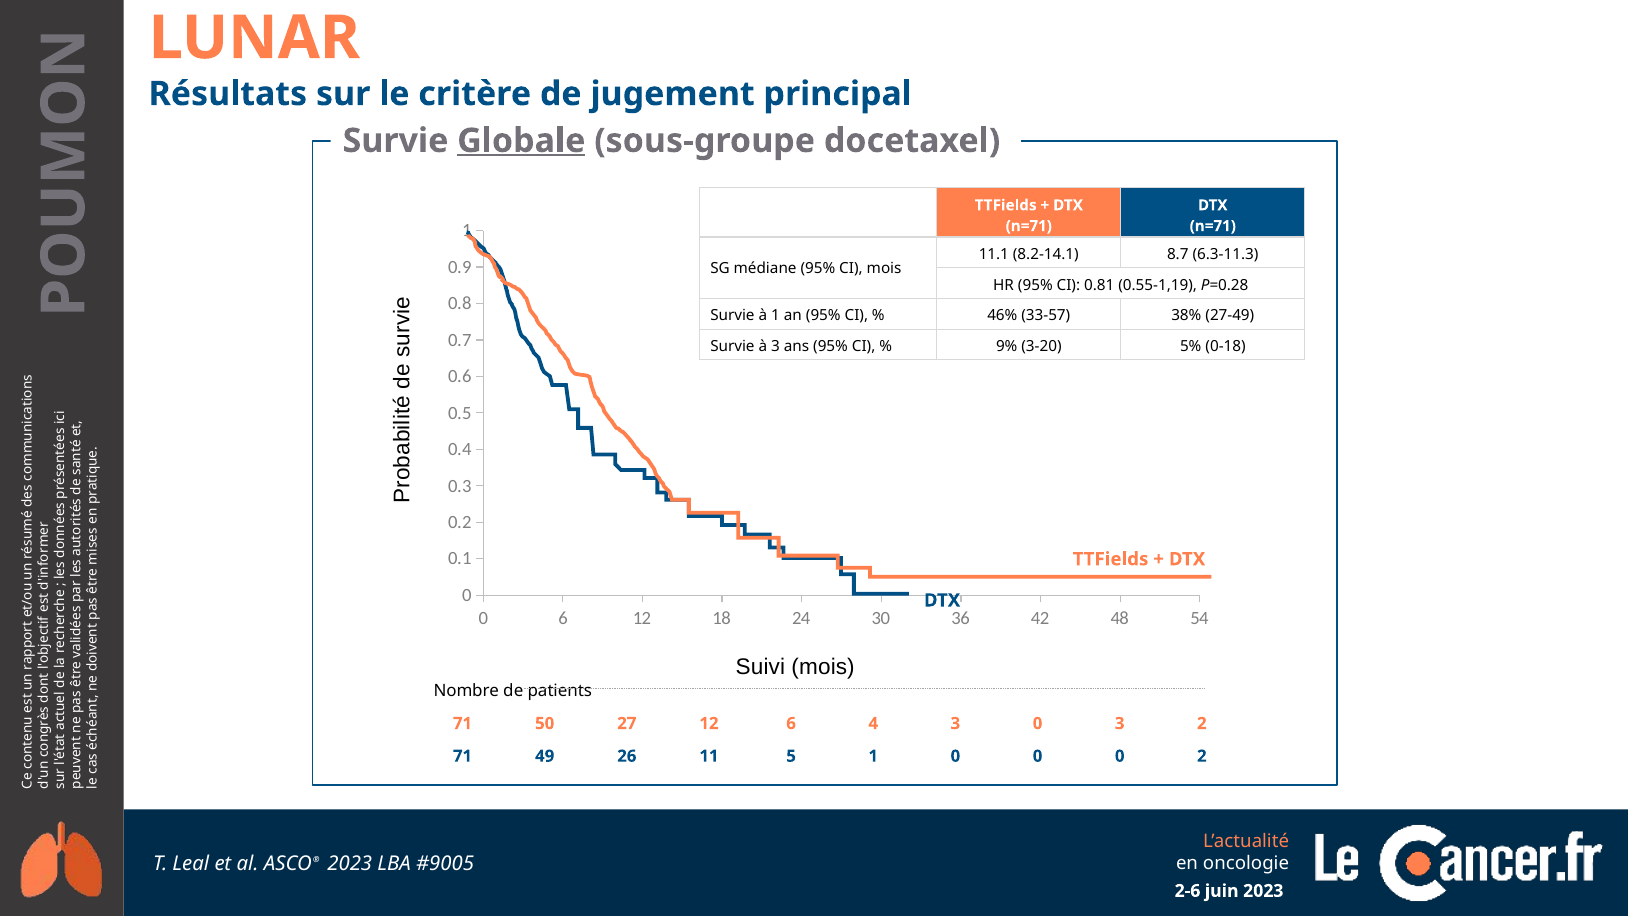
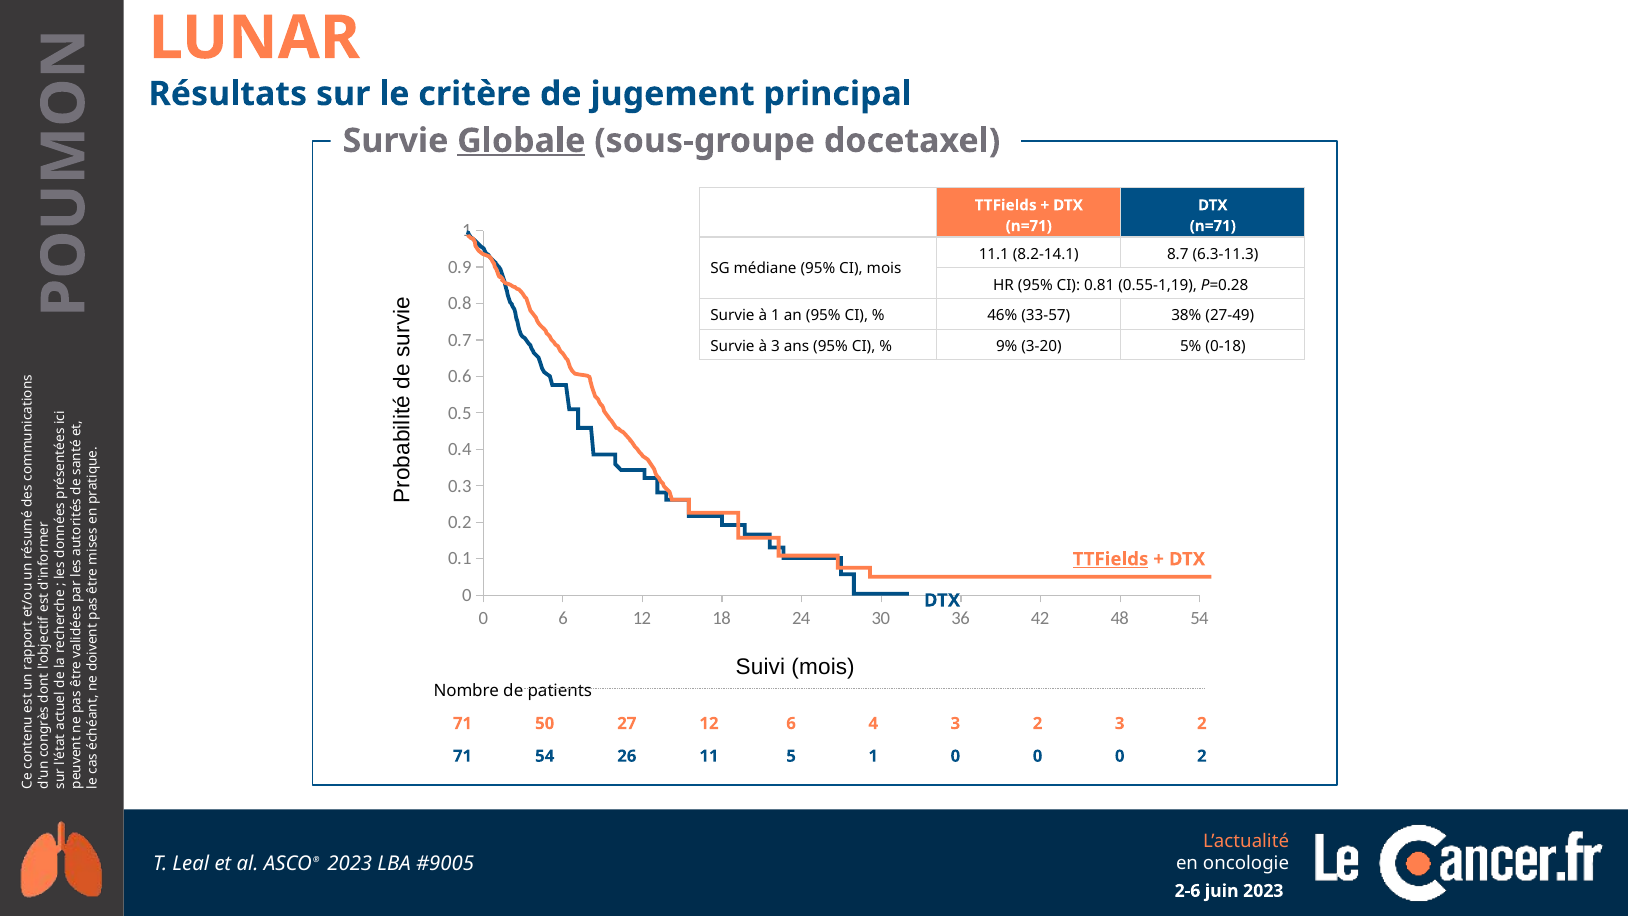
TTFields at (1111, 559) underline: none -> present
4 3 0: 0 -> 2
71 49: 49 -> 54
